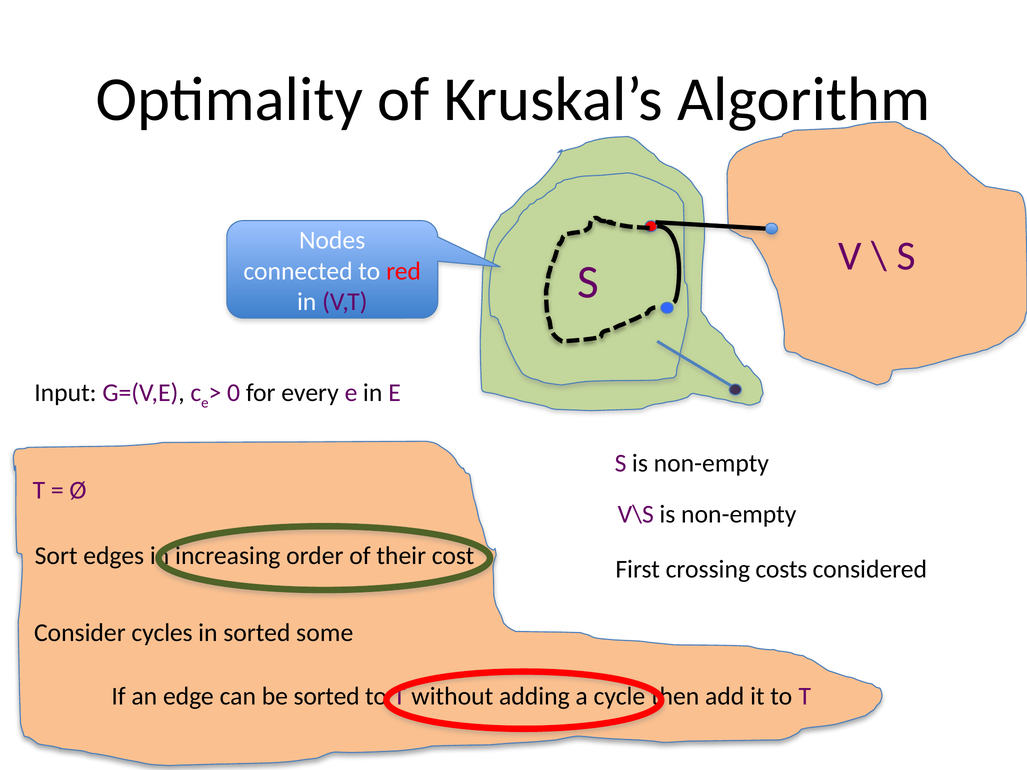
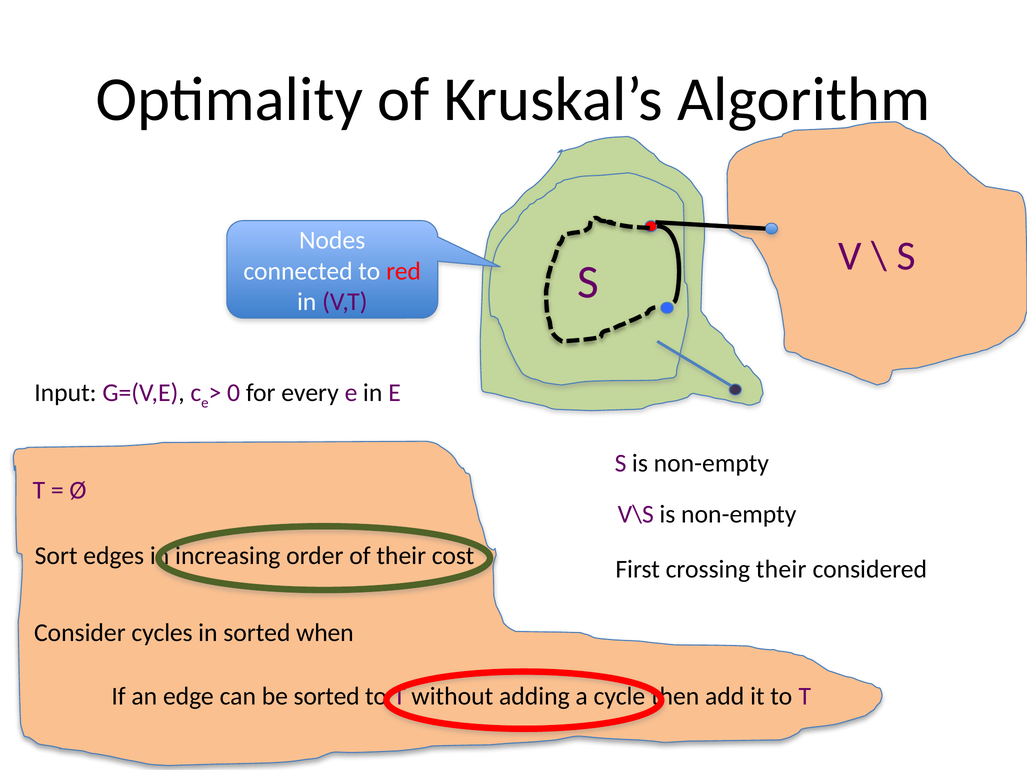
crossing costs: costs -> their
some: some -> when
